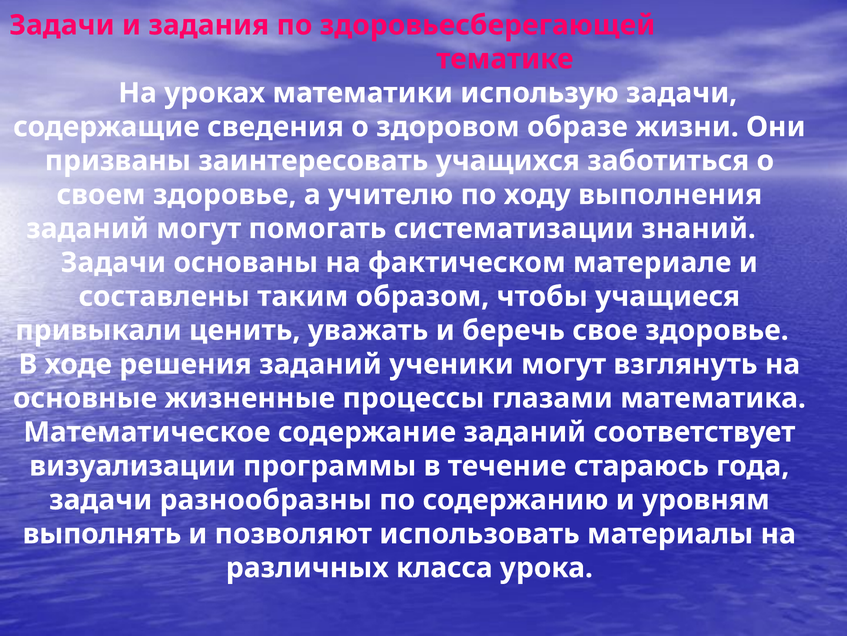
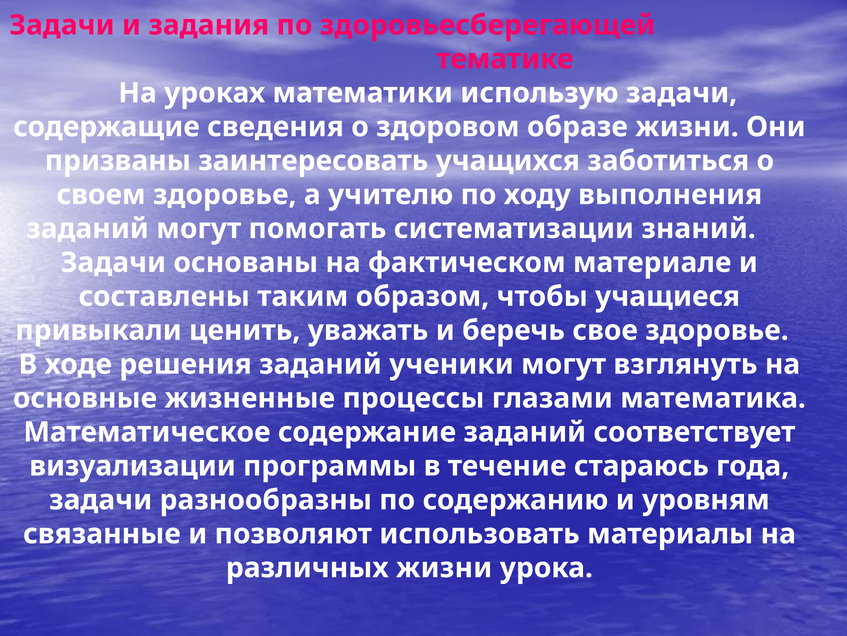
выполнять: выполнять -> связанные
различных класса: класса -> жизни
